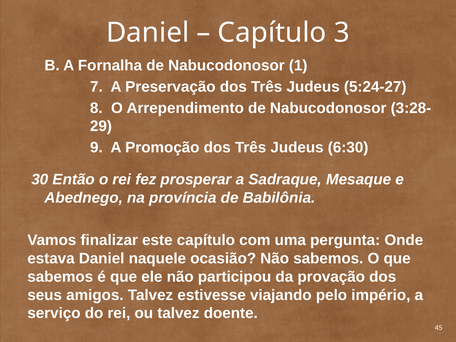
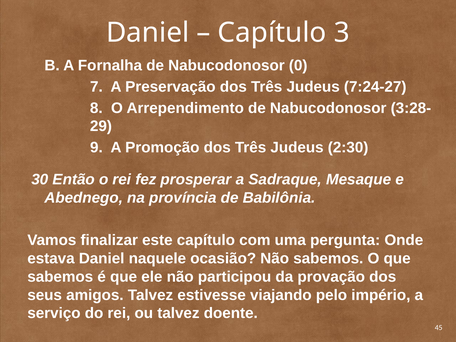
1: 1 -> 0
5:24-27: 5:24-27 -> 7:24-27
6:30: 6:30 -> 2:30
